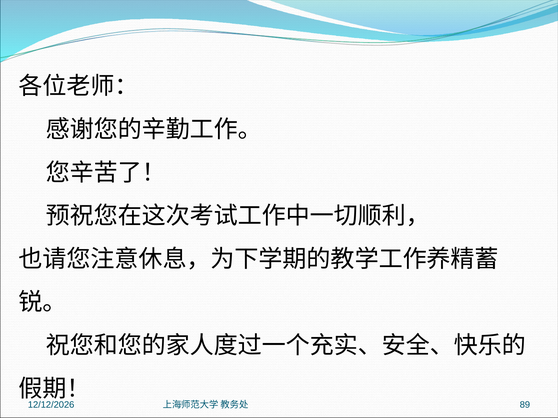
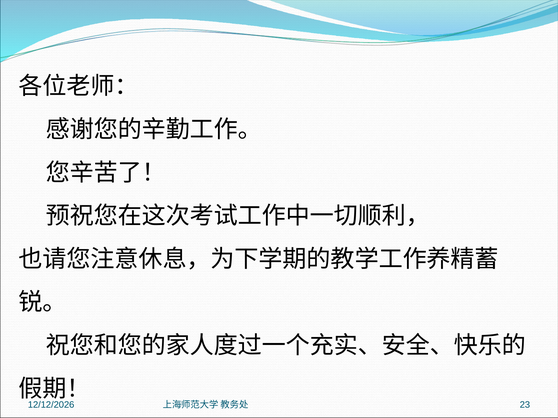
89: 89 -> 23
